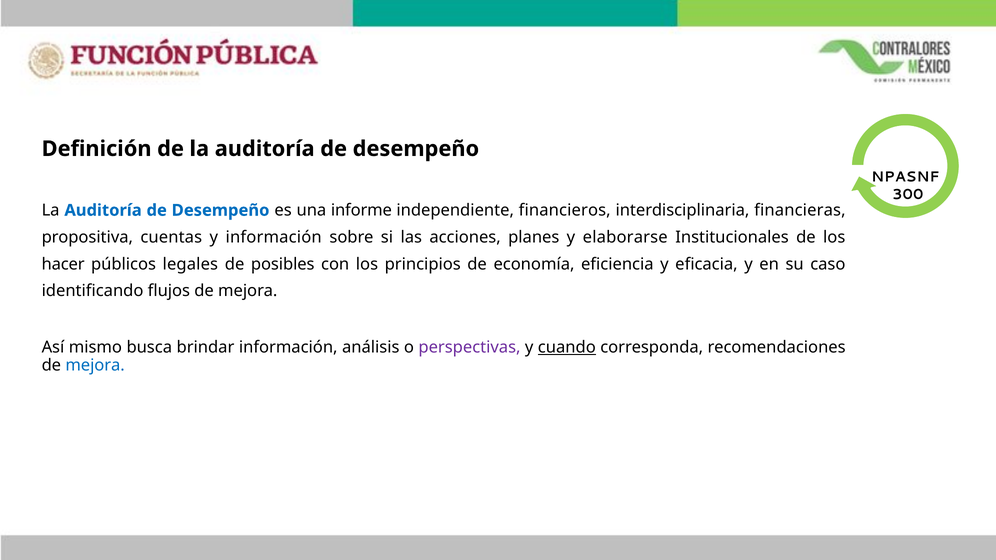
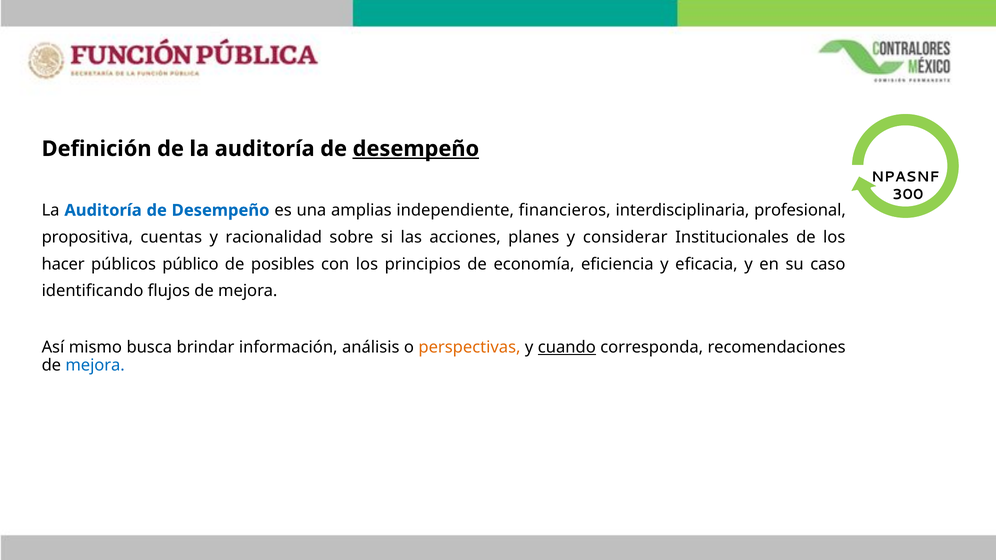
desempeño at (416, 149) underline: none -> present
informe: informe -> amplias
financieras: financieras -> profesional
y información: información -> racionalidad
elaborarse: elaborarse -> considerar
legales: legales -> público
perspectivas colour: purple -> orange
